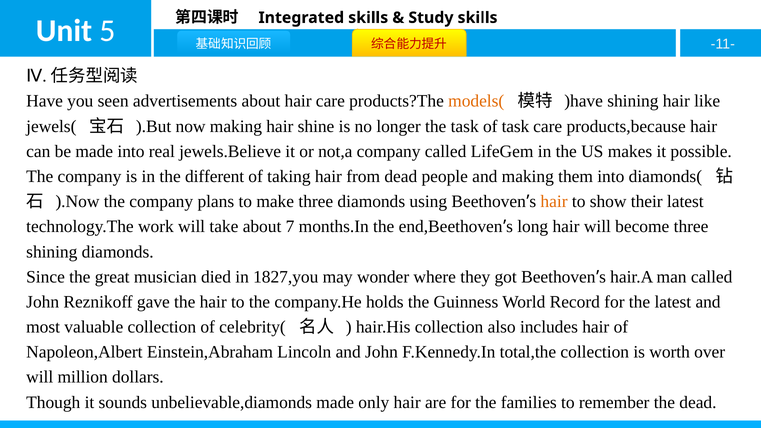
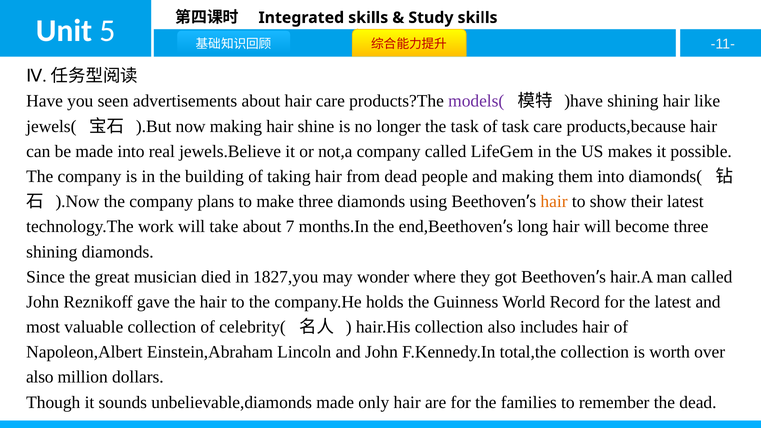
models( colour: orange -> purple
different: different -> building
will at (40, 377): will -> also
